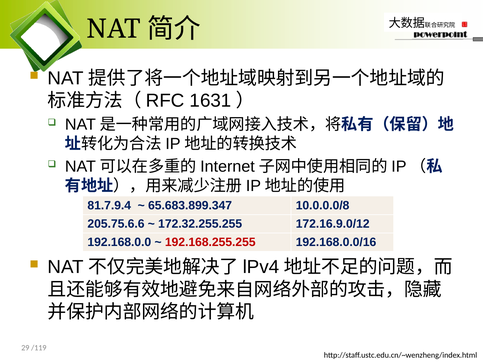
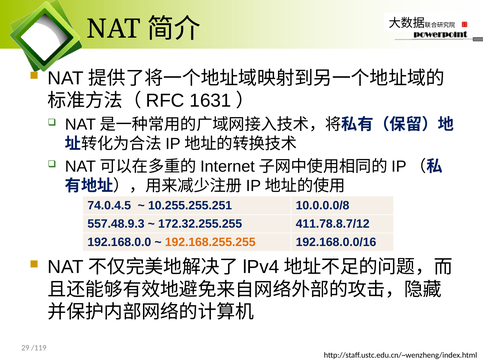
81.7.9.4: 81.7.9.4 -> 74.0.4.5
65.683.899.347: 65.683.899.347 -> 10.255.255.251
205.75.6.6: 205.75.6.6 -> 557.48.9.3
172.16.9.0/12: 172.16.9.0/12 -> 411.78.8.7/12
192.168.255.255 colour: red -> orange
